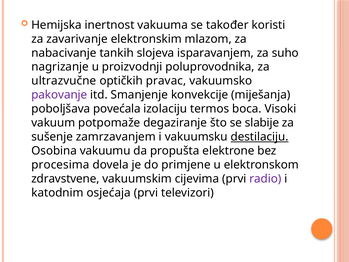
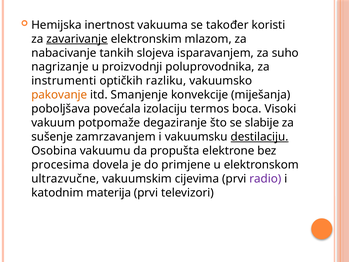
zavarivanje underline: none -> present
ultrazvučne: ultrazvučne -> instrumenti
pravac: pravac -> razliku
pakovanje colour: purple -> orange
zdravstvene: zdravstvene -> ultrazvučne
osjećaja: osjećaja -> materija
